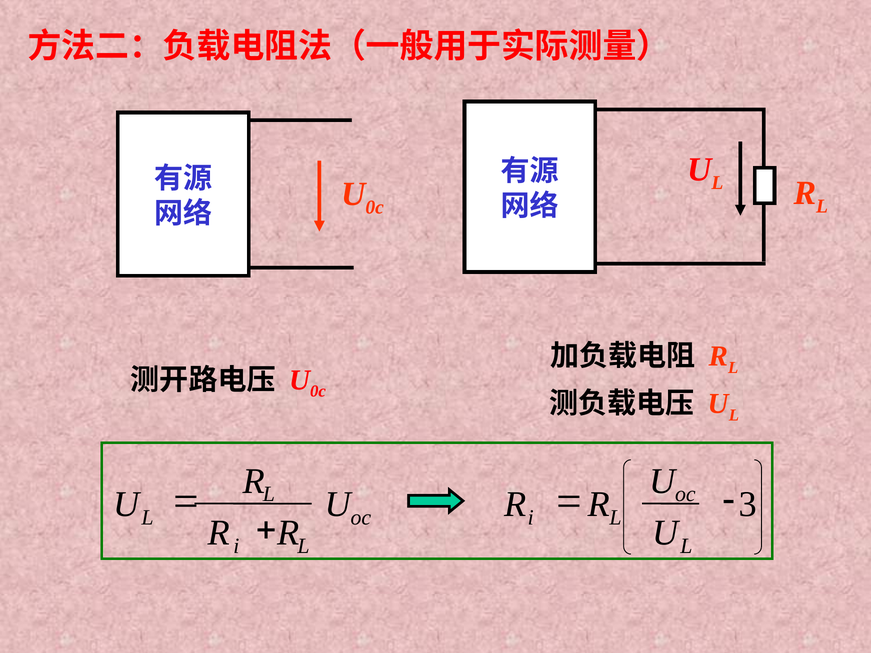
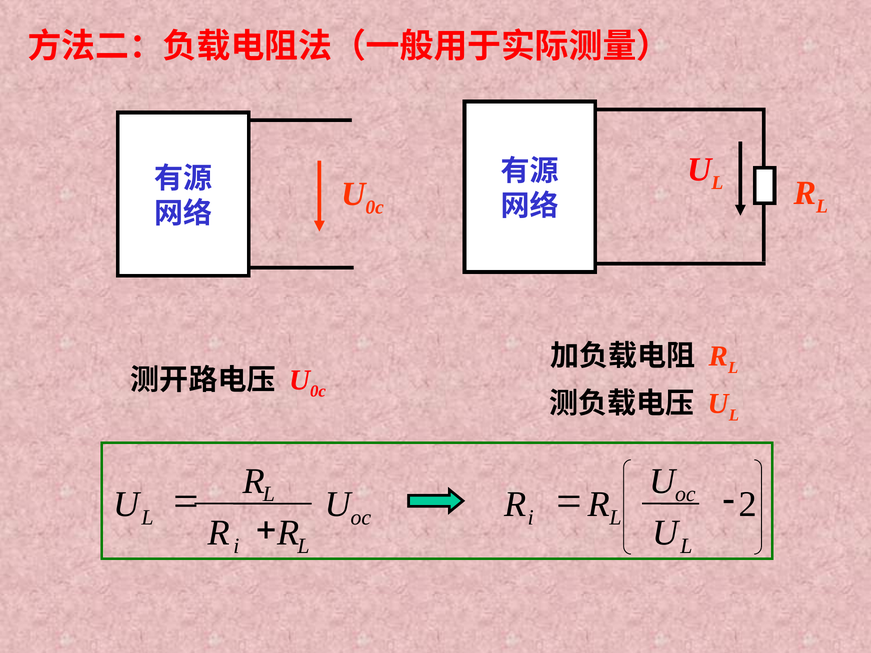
3: 3 -> 2
